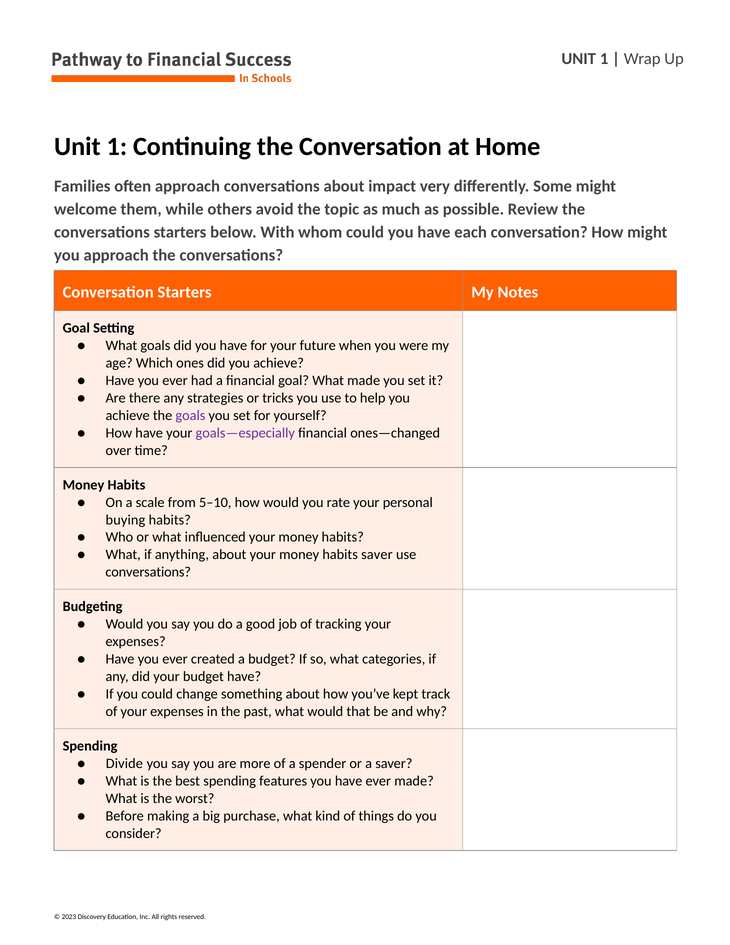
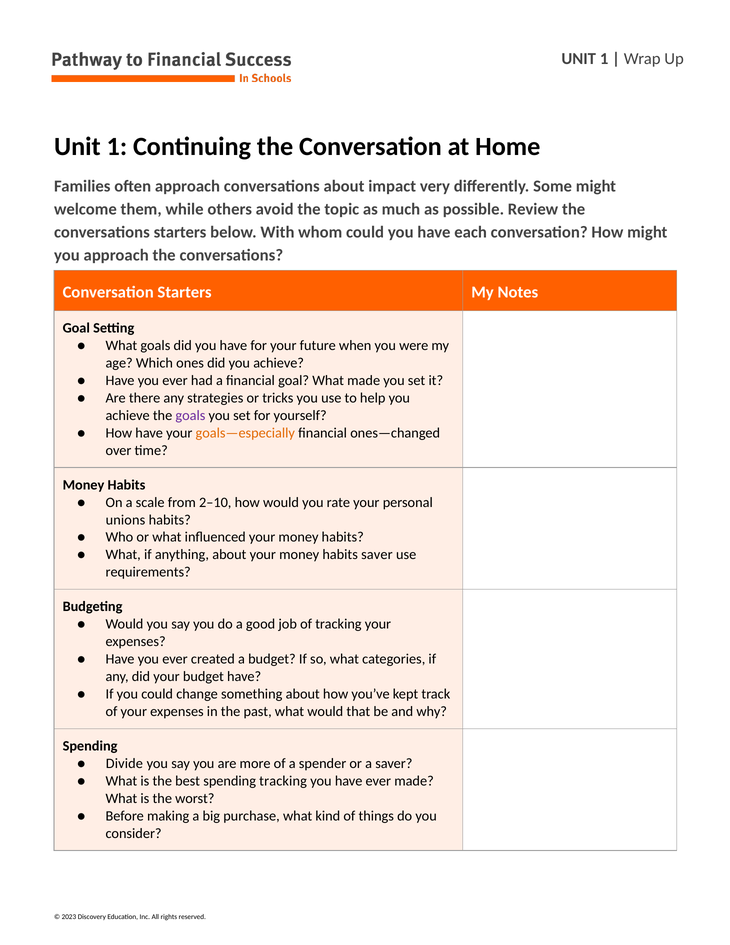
goals—especially colour: purple -> orange
5–10: 5–10 -> 2–10
buying: buying -> unions
conversations at (148, 572): conversations -> requirements
spending features: features -> tracking
